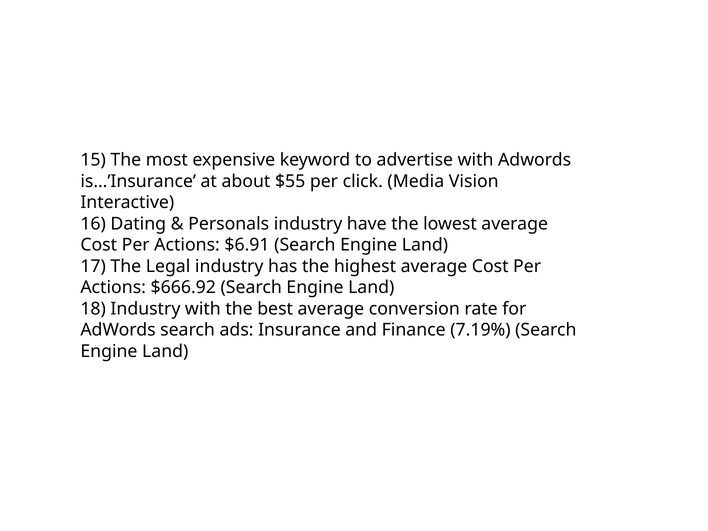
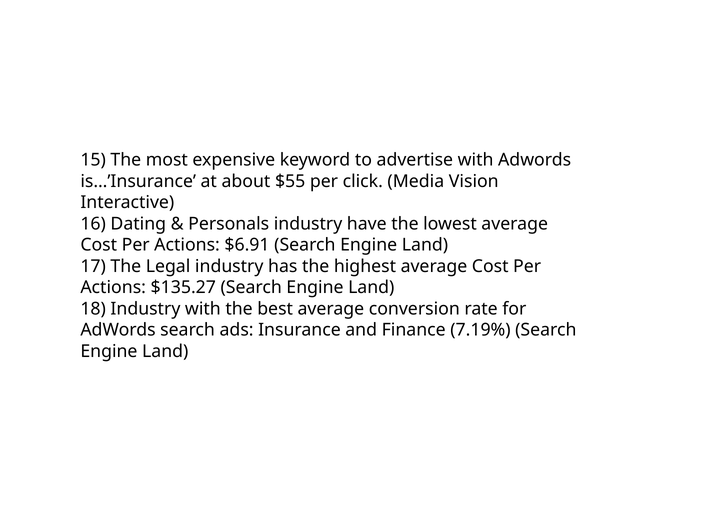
$666.92: $666.92 -> $135.27
